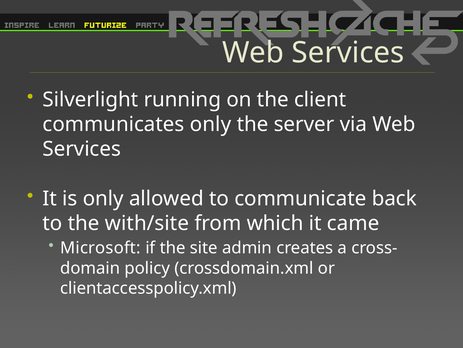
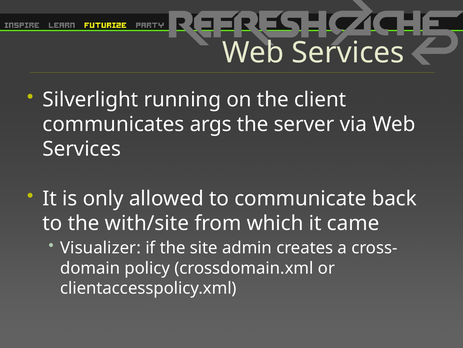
communicates only: only -> args
Microsoft: Microsoft -> Visualizer
